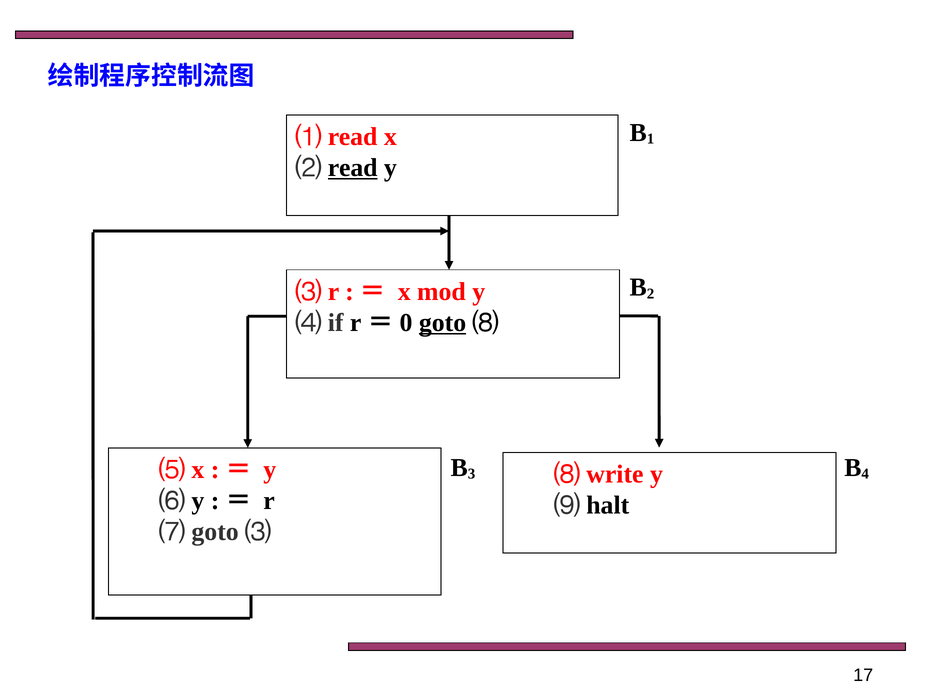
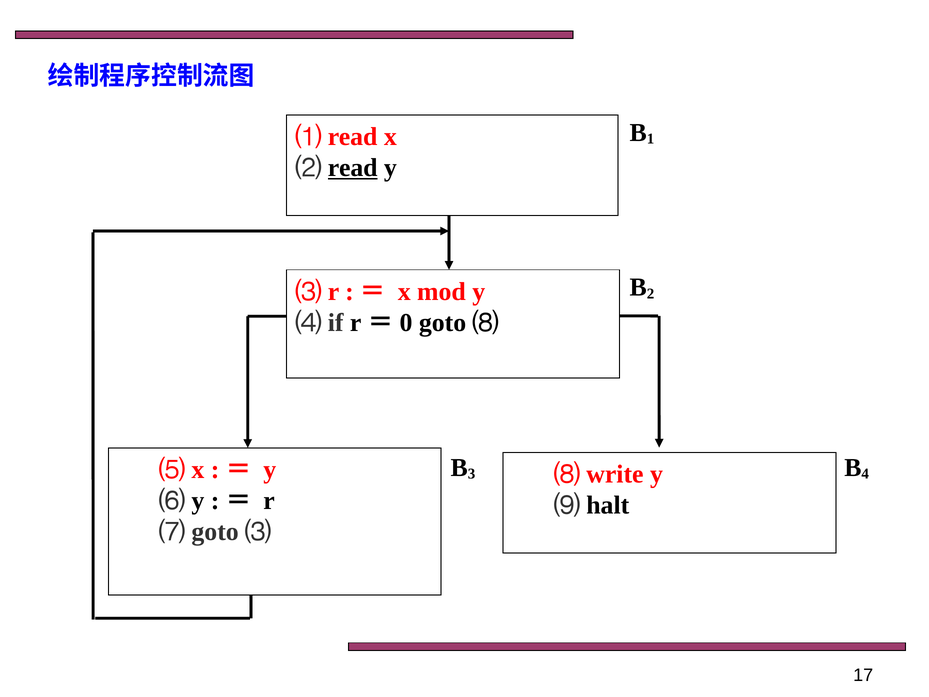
goto underline: present -> none
